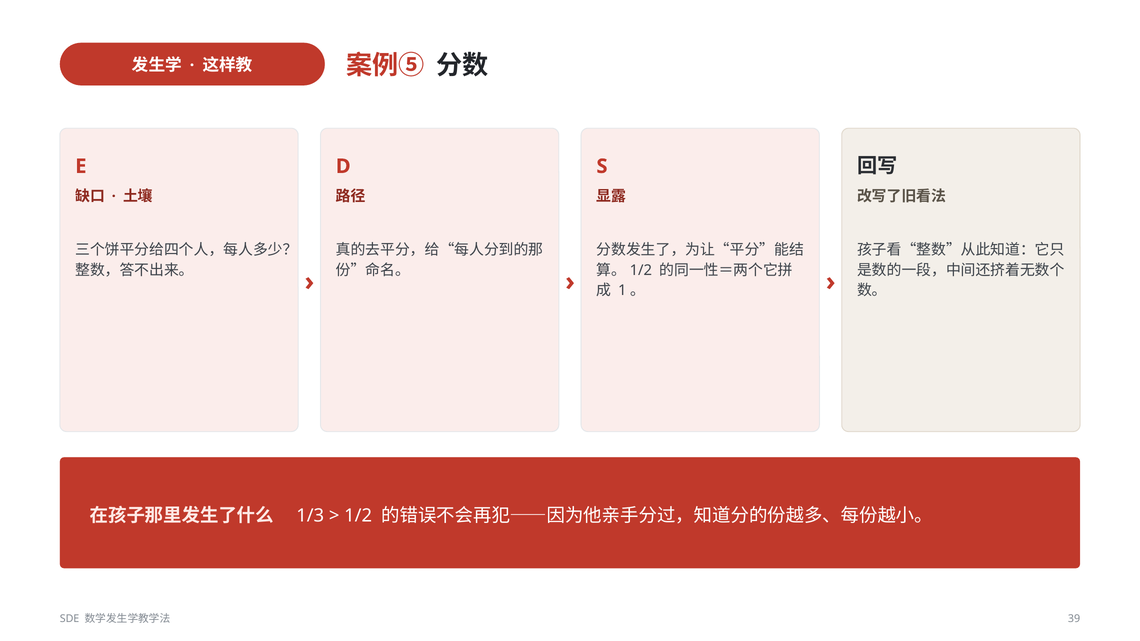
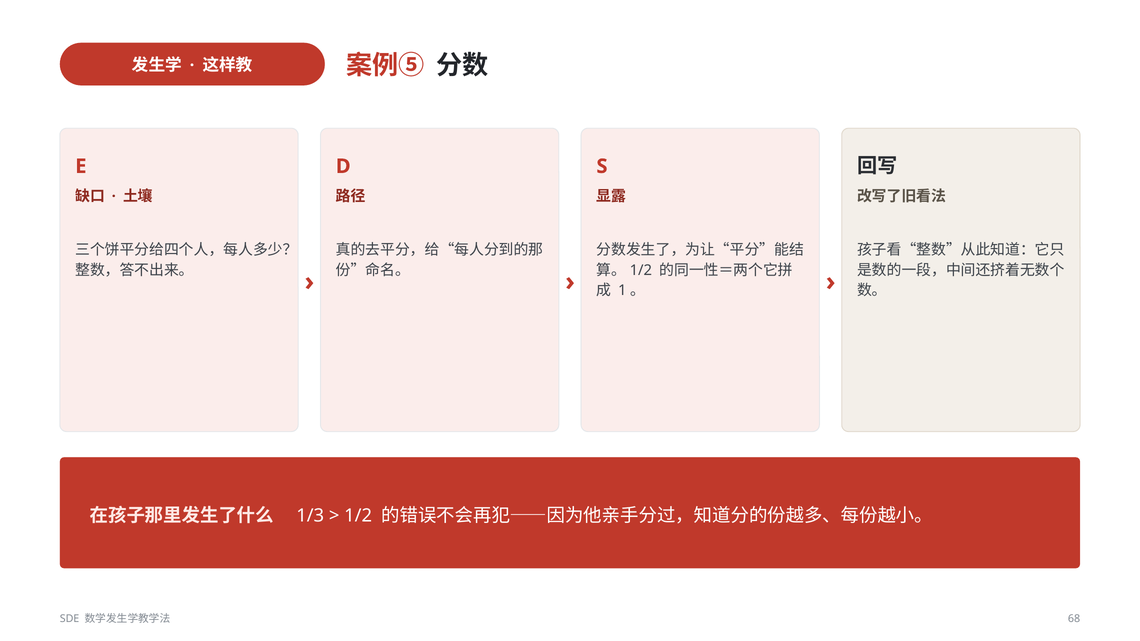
39: 39 -> 68
